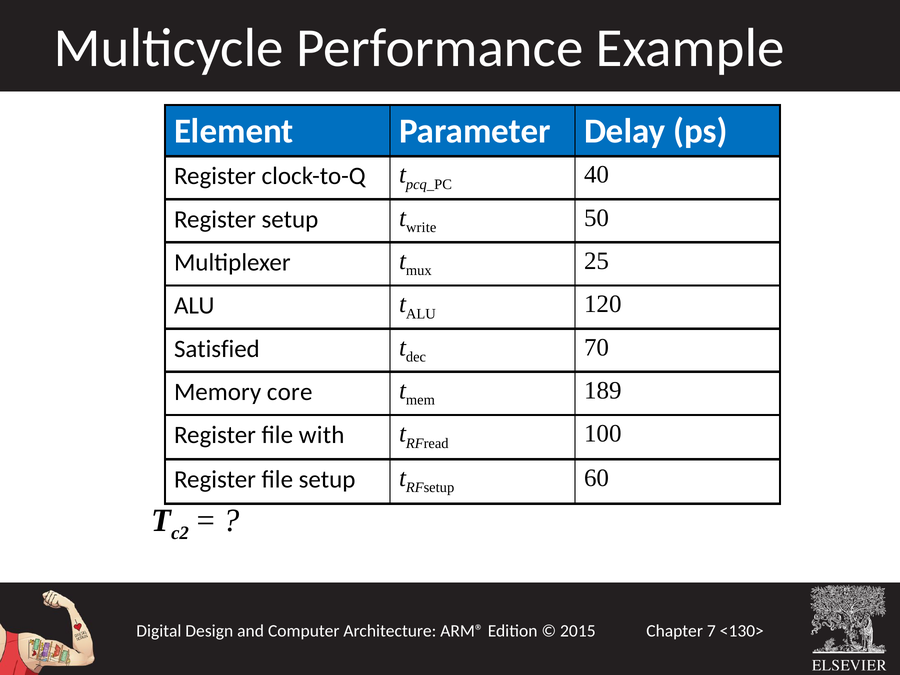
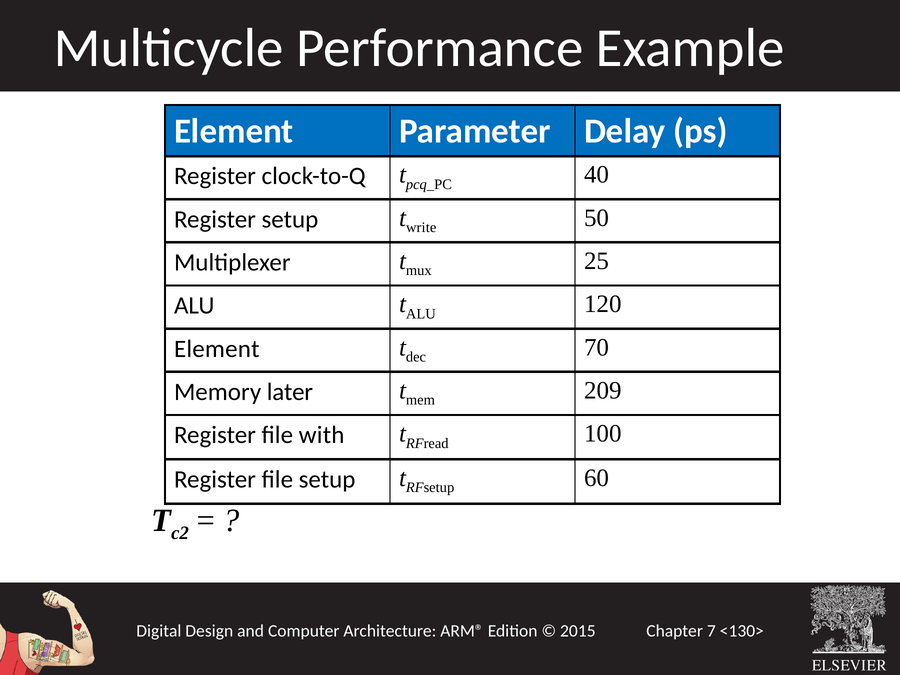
Satisfied at (217, 349): Satisfied -> Element
core: core -> later
189: 189 -> 209
